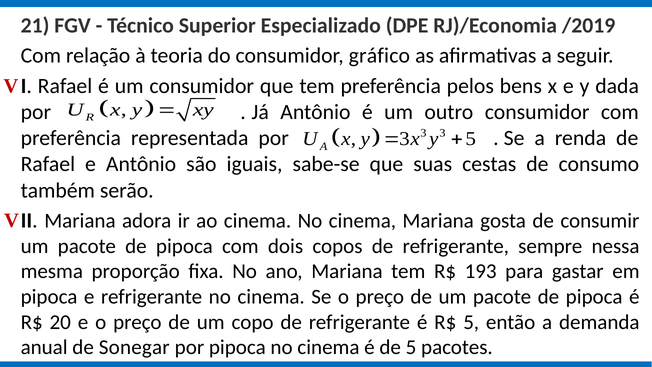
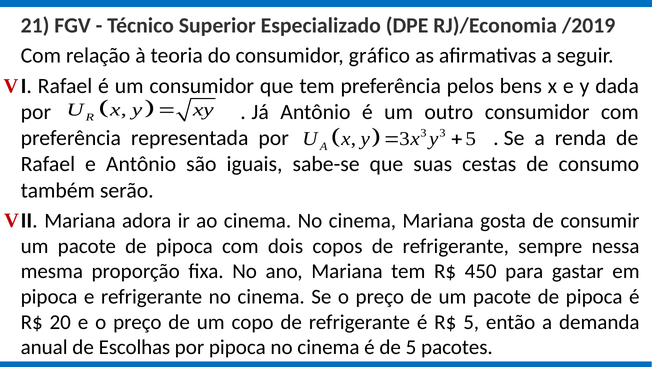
193: 193 -> 450
Sonegar: Sonegar -> Escolhas
